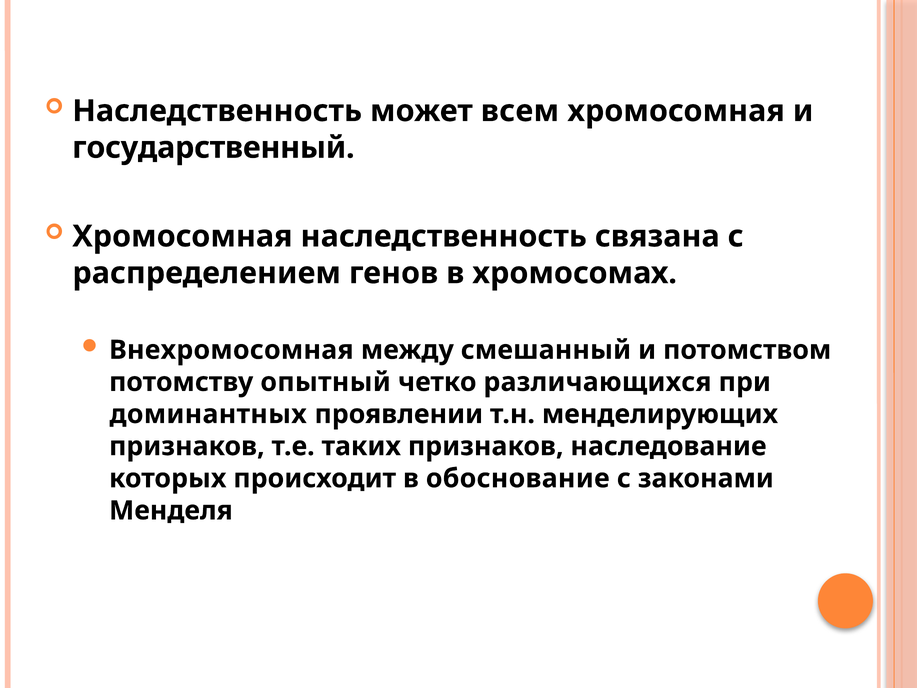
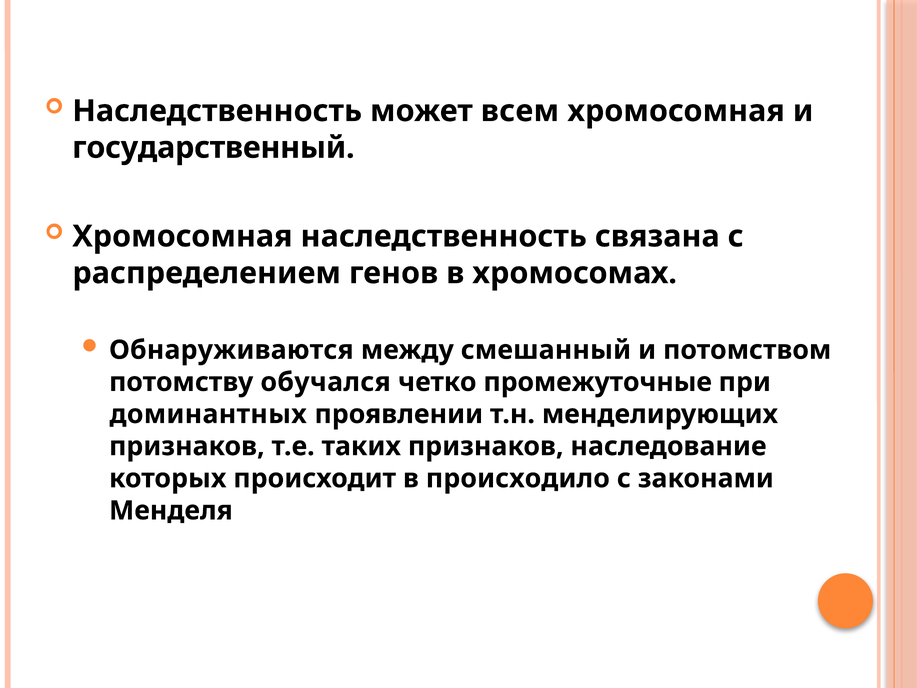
Внехромосомная: Внехромосомная -> Обнаруживаются
опытный: опытный -> обучался
различающихся: различающихся -> промежуточные
обоснование: обоснование -> происходило
